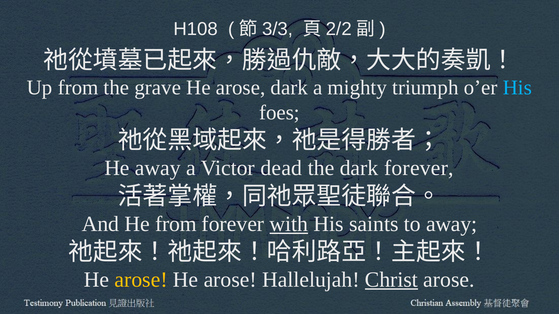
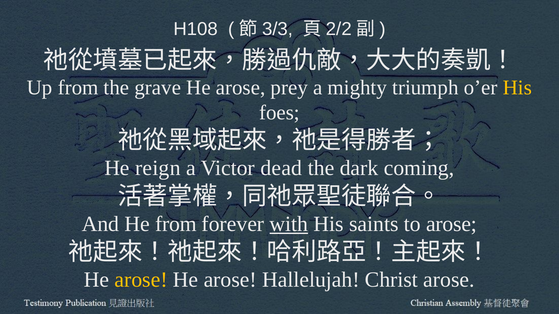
arose dark: dark -> prey
His at (517, 88) colour: light blue -> yellow
He away: away -> reign
dark forever: forever -> coming
to away: away -> arose
Christ underline: present -> none
